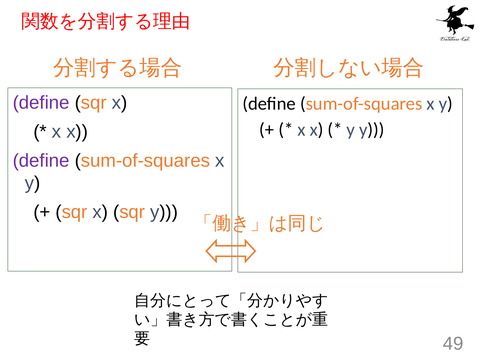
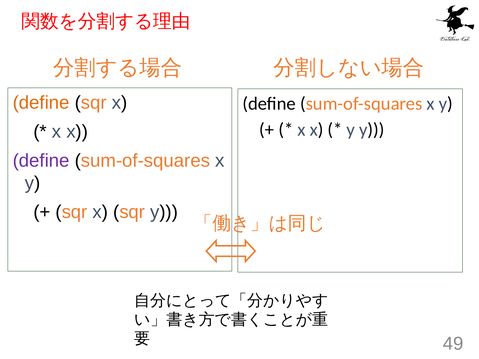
define at (41, 103) colour: purple -> orange
